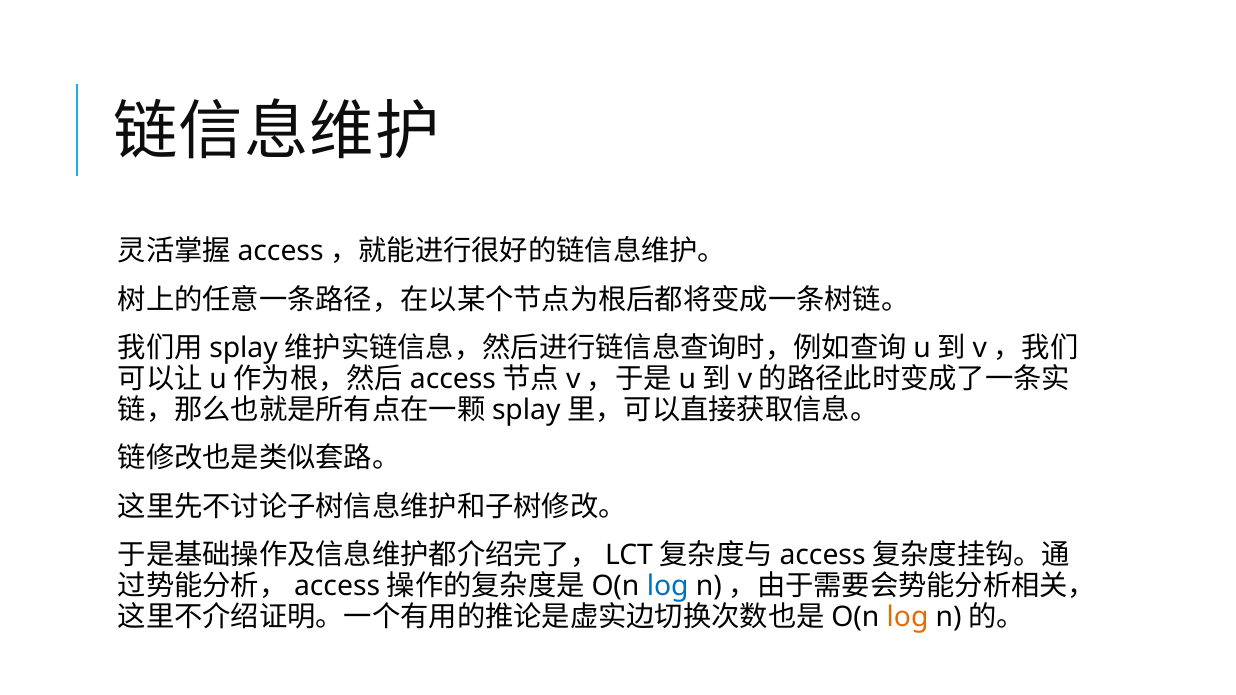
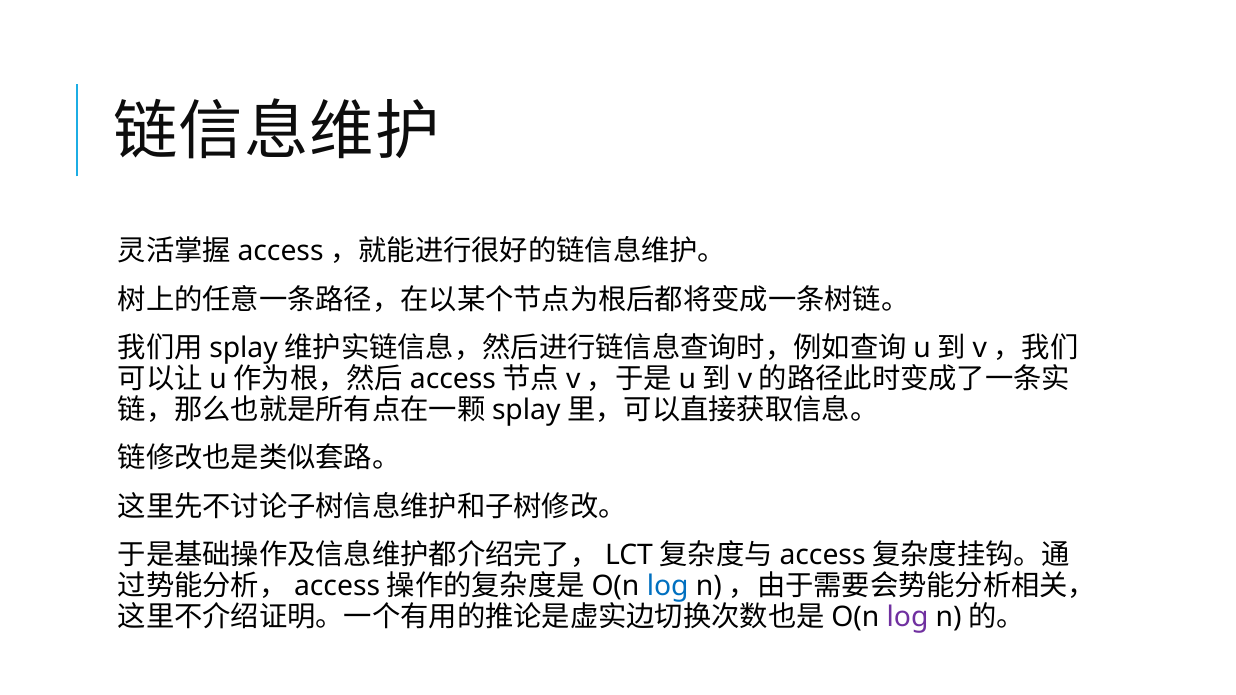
log at (908, 617) colour: orange -> purple
